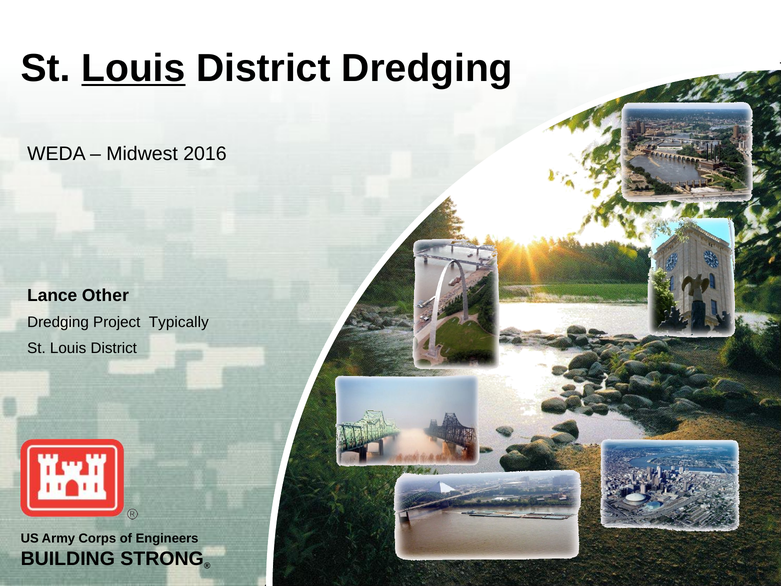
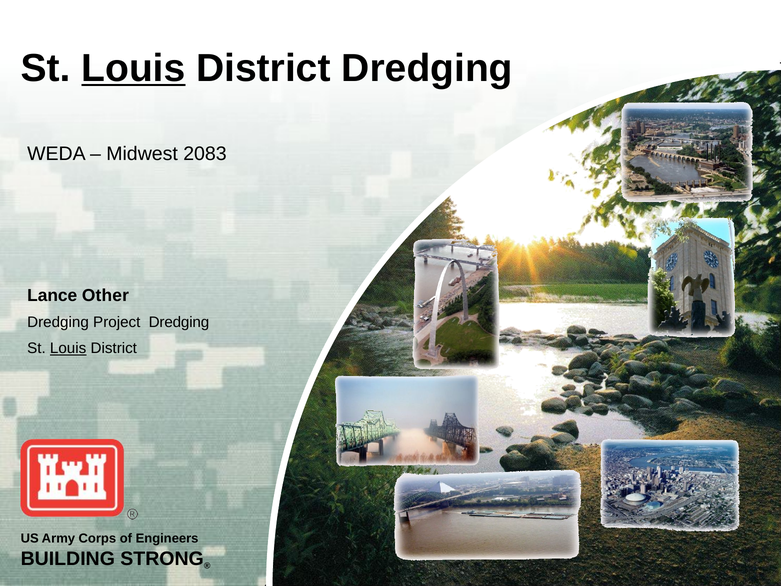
2016: 2016 -> 2083
Project Typically: Typically -> Dredging
Louis at (68, 348) underline: none -> present
